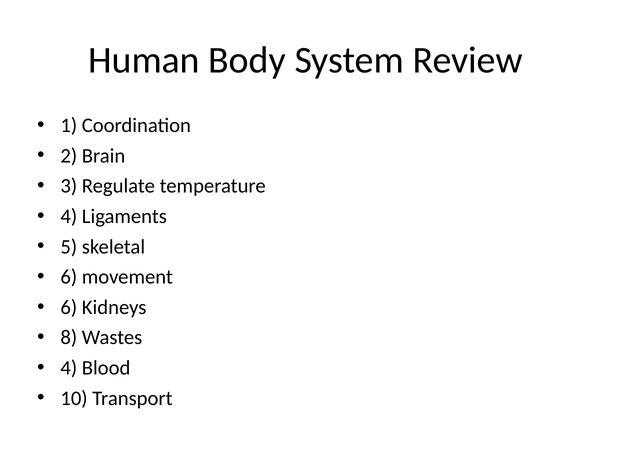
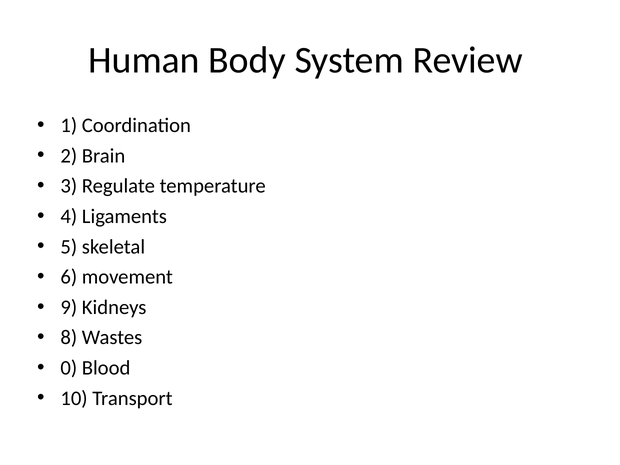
6 at (69, 307): 6 -> 9
4 at (69, 368): 4 -> 0
